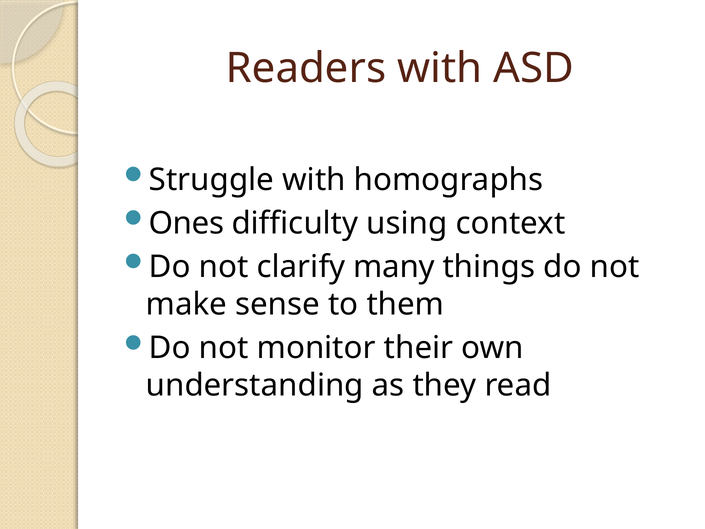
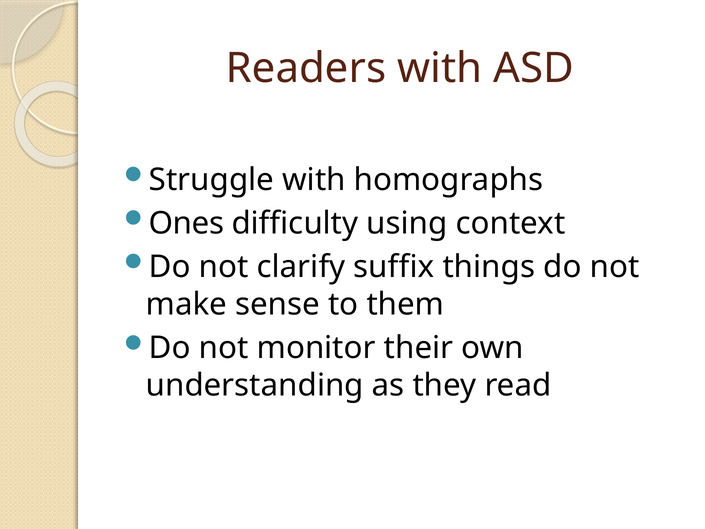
many: many -> suffix
